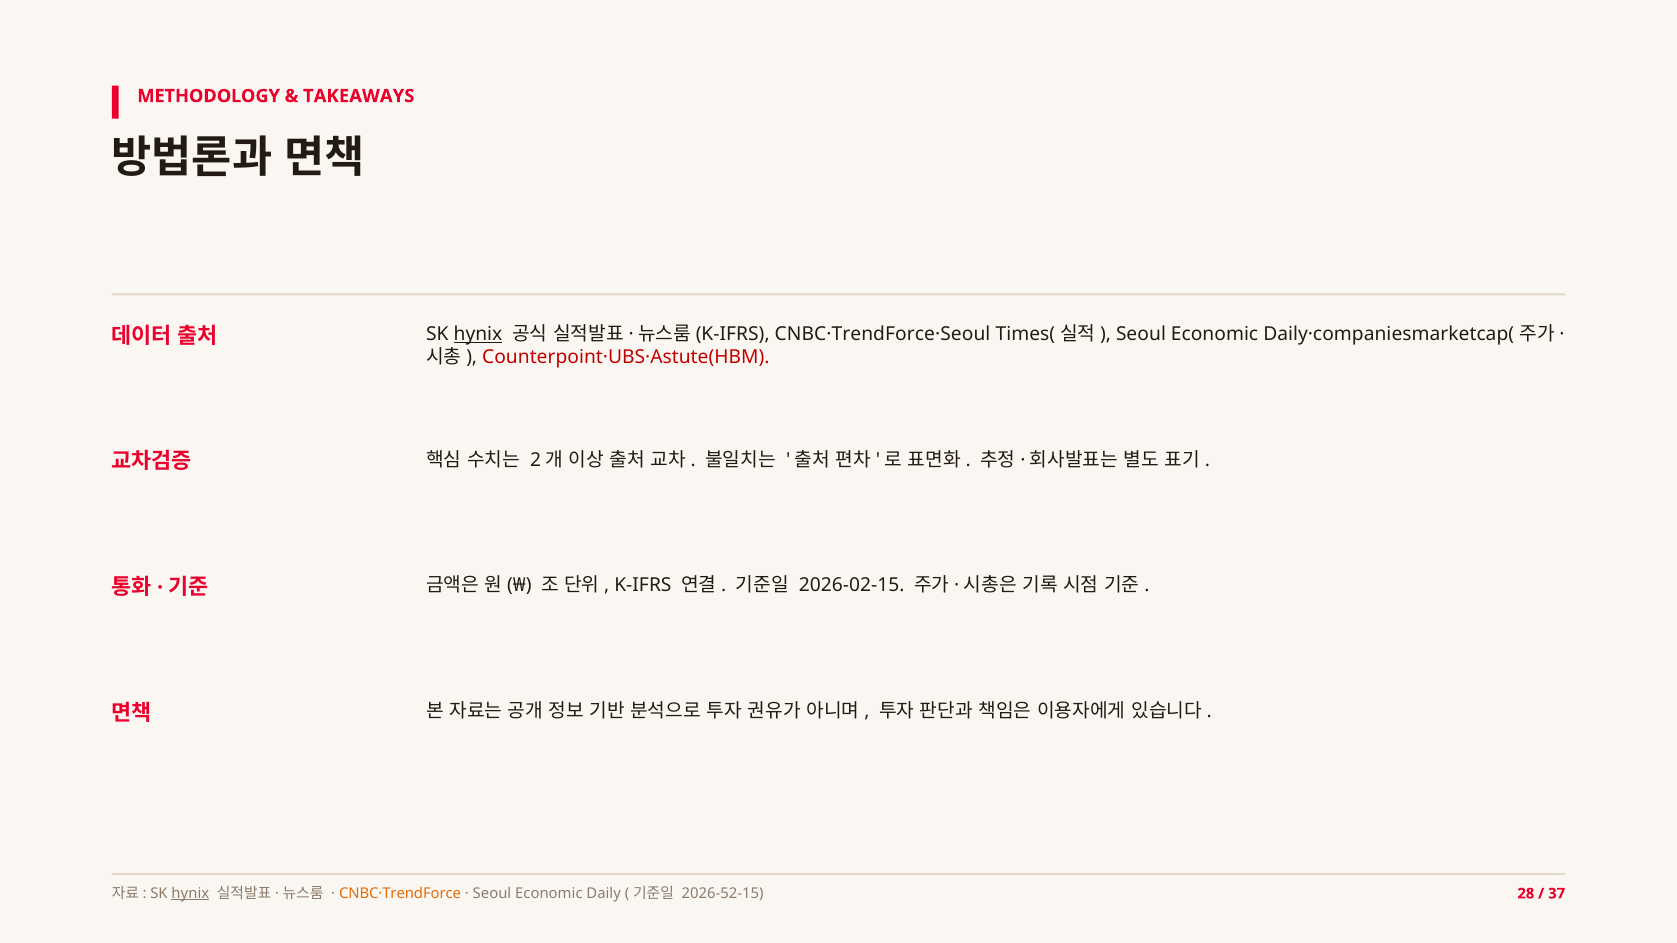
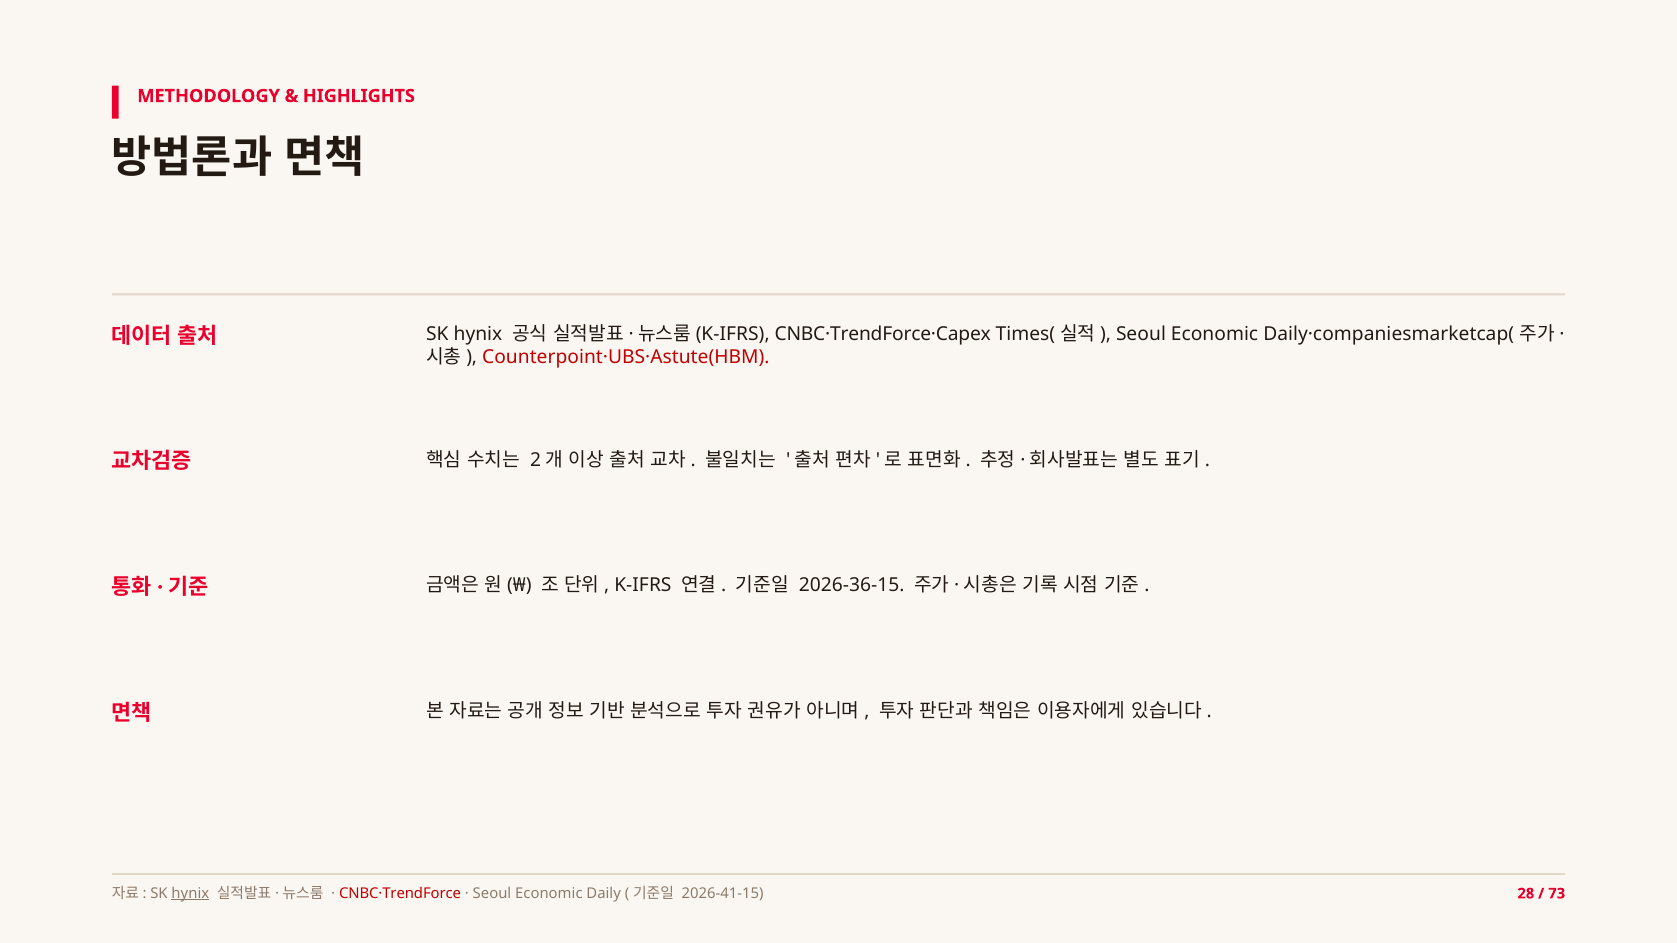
TAKEAWAYS: TAKEAWAYS -> HIGHLIGHTS
hynix at (478, 334) underline: present -> none
CNBC·TrendForce·Seoul: CNBC·TrendForce·Seoul -> CNBC·TrendForce·Capex
2026-02-15: 2026-02-15 -> 2026-36-15
CNBC·TrendForce colour: orange -> red
2026-52-15: 2026-52-15 -> 2026-41-15
37: 37 -> 73
